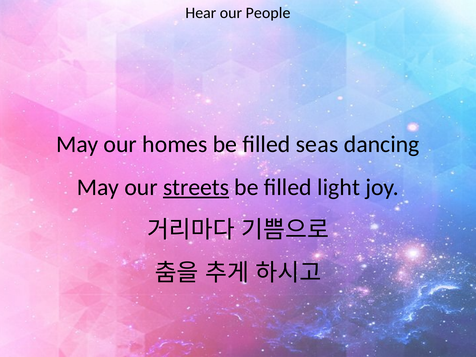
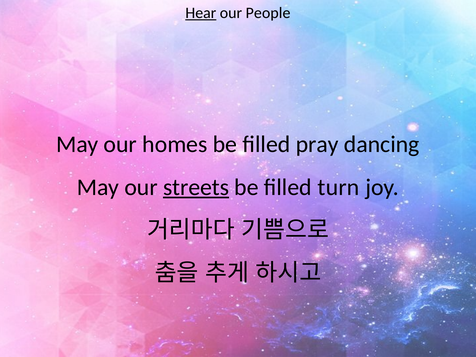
Hear underline: none -> present
seas: seas -> pray
light: light -> turn
